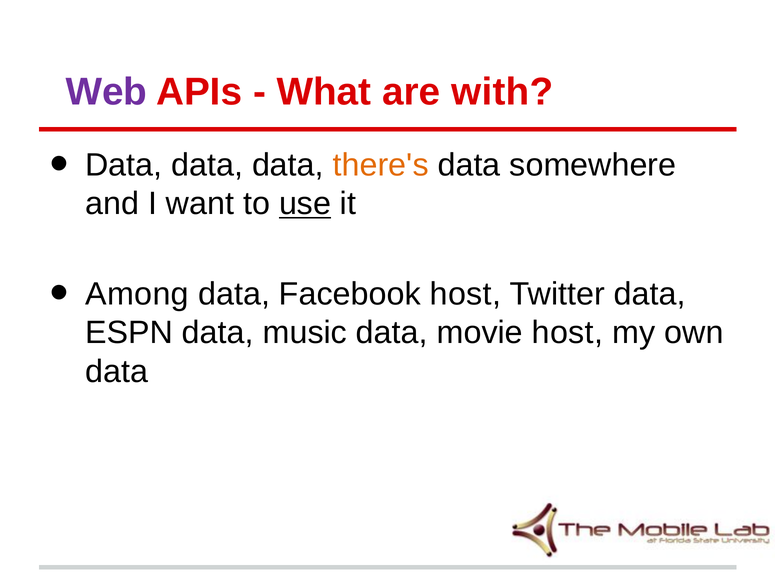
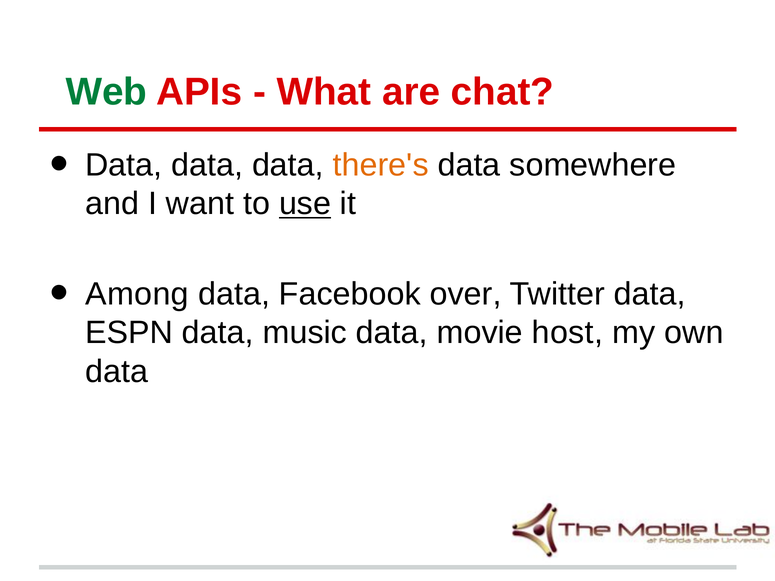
Web colour: purple -> green
with: with -> chat
Facebook host: host -> over
